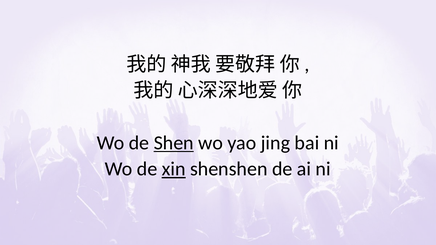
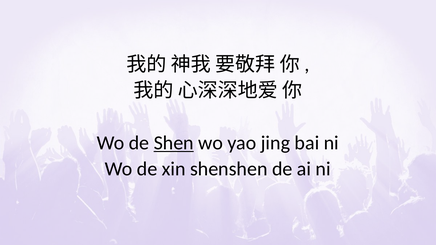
xin underline: present -> none
